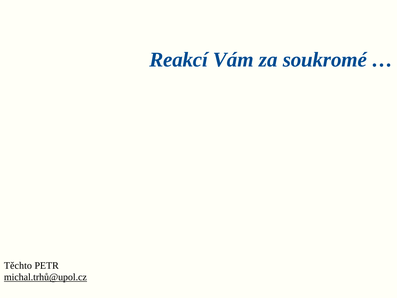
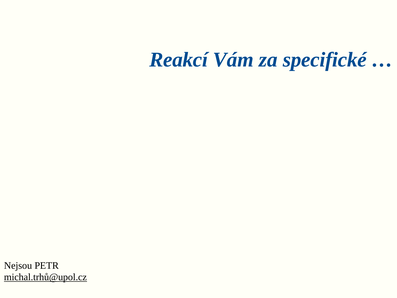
soukromé: soukromé -> specifické
Těchto: Těchto -> Nejsou
